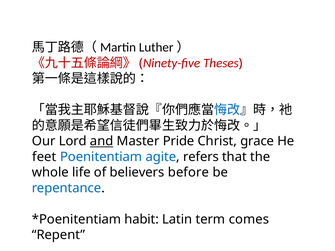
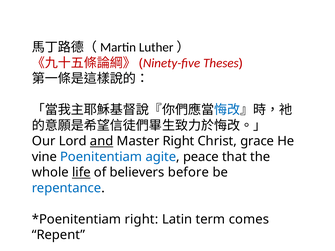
Master Pride: Pride -> Right
feet: feet -> vine
refers: refers -> peace
life underline: none -> present
habit at (142, 220): habit -> right
